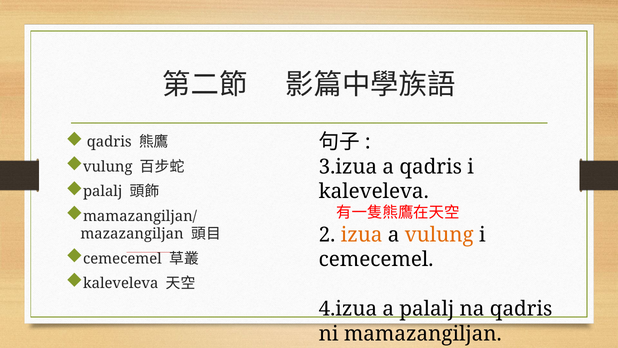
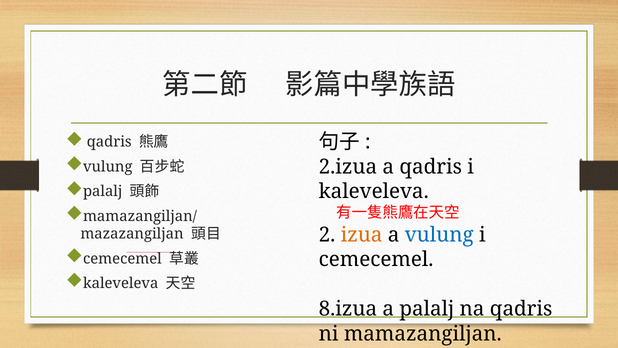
3.izua: 3.izua -> 2.izua
vulung at (439, 235) colour: orange -> blue
4.izua: 4.izua -> 8.izua
